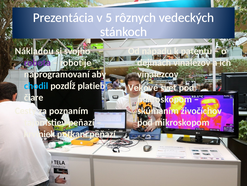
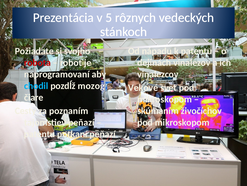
Nákladou: Nákladou -> Požiadate
robota colour: purple -> red
platieb: platieb -> mozog
krviniek at (40, 134): krviniek -> patentu
